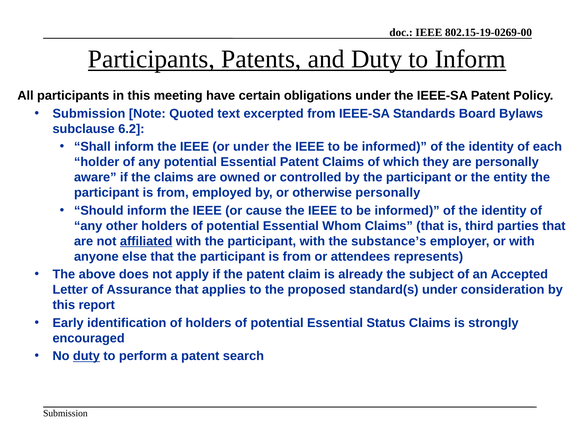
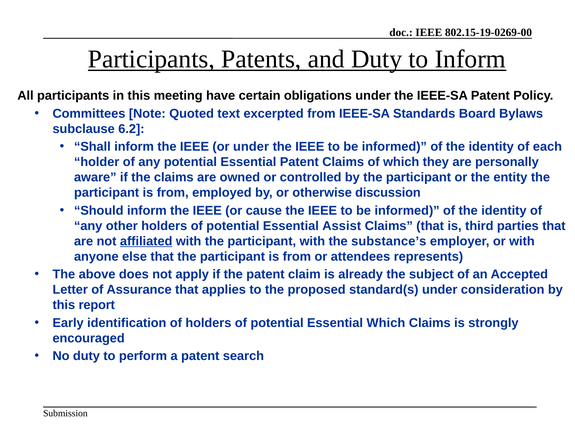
Submission at (89, 114): Submission -> Committees
otherwise personally: personally -> discussion
Whom: Whom -> Assist
Essential Status: Status -> Which
duty at (86, 356) underline: present -> none
